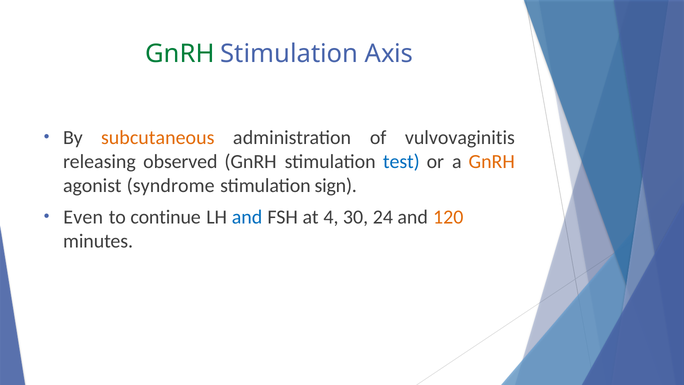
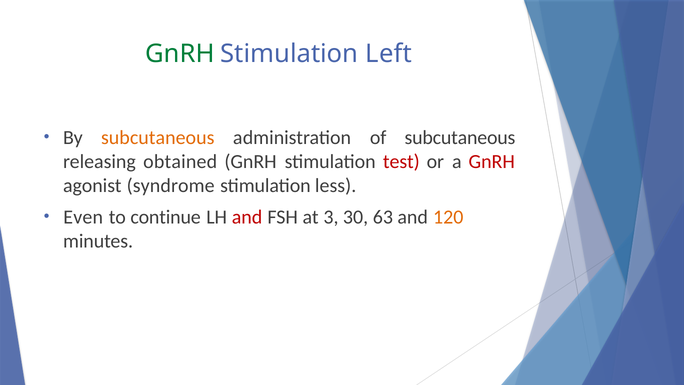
Axis: Axis -> Left
of vulvovaginitis: vulvovaginitis -> subcutaneous
observed: observed -> obtained
test colour: blue -> red
GnRH at (492, 162) colour: orange -> red
sign: sign -> less
and at (247, 217) colour: blue -> red
4: 4 -> 3
24: 24 -> 63
